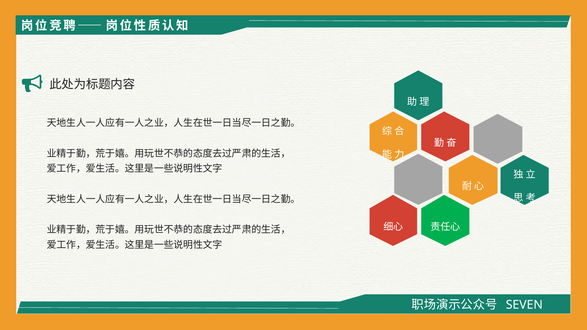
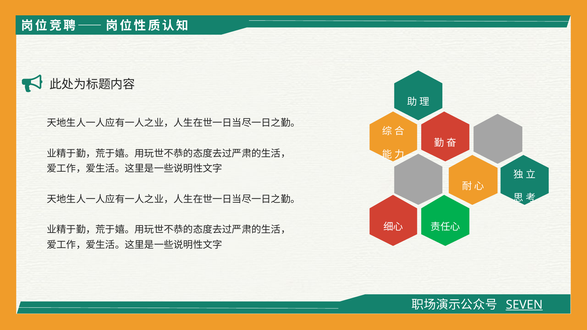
SEVEN underline: none -> present
